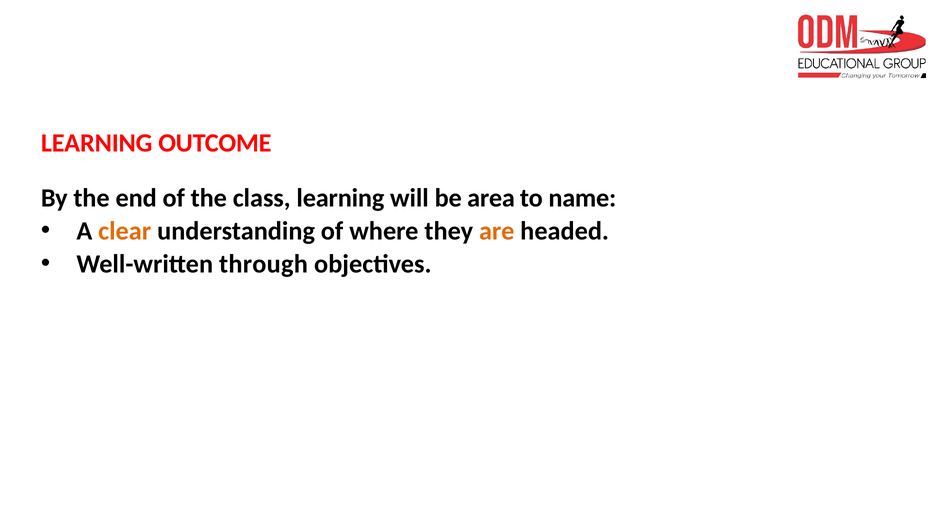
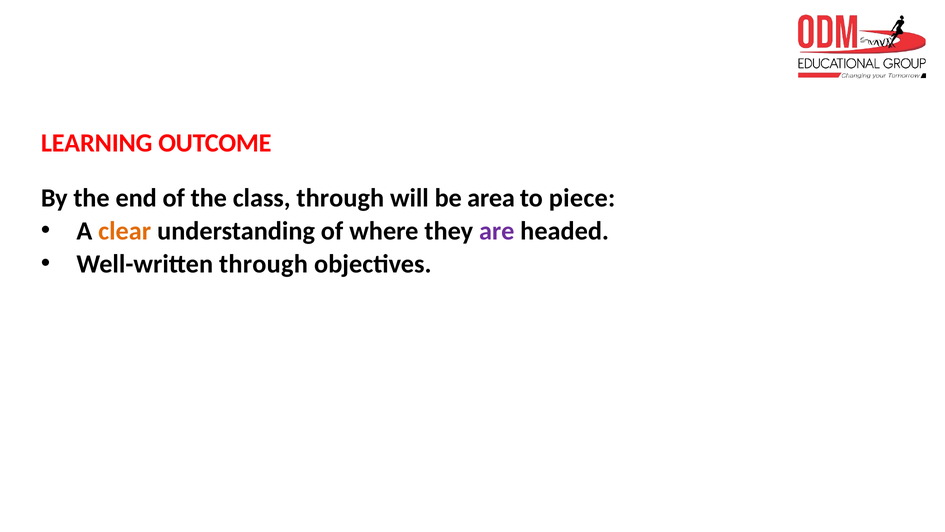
class learning: learning -> through
name: name -> piece
are colour: orange -> purple
